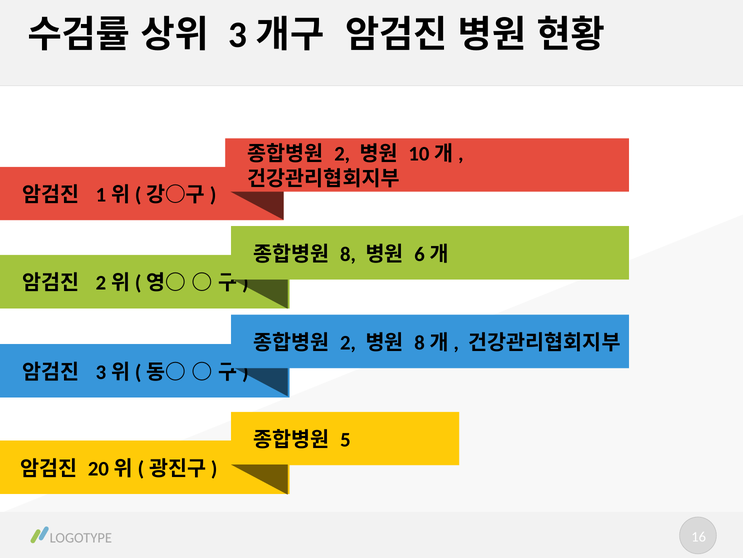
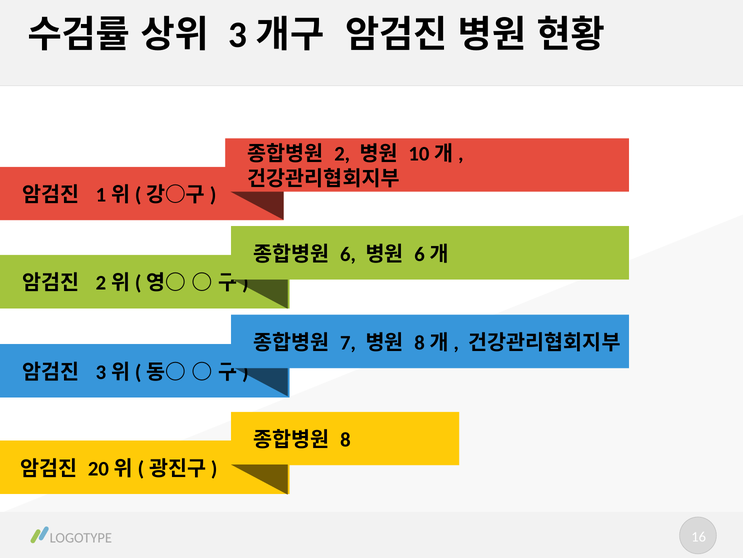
8: 8 -> 6
2 at (348, 342): 2 -> 7
5: 5 -> 8
